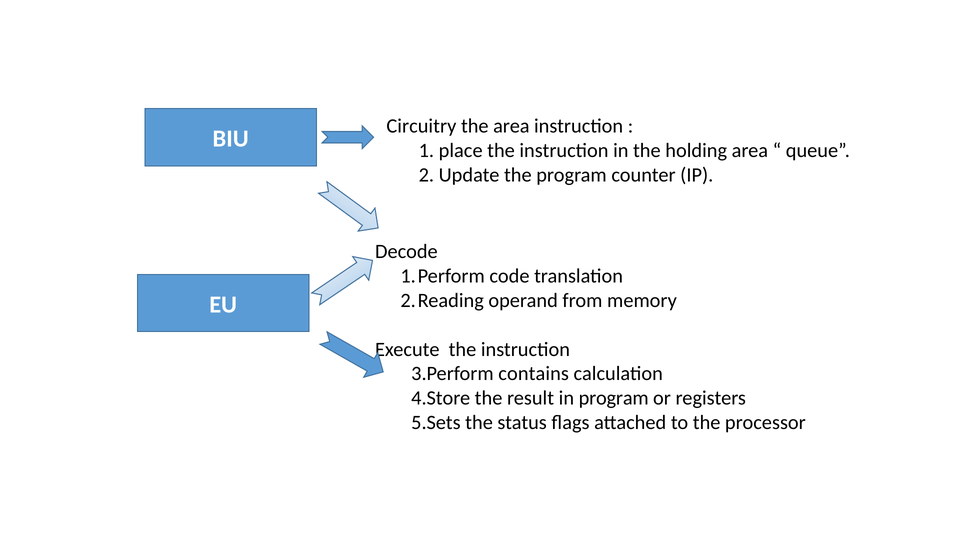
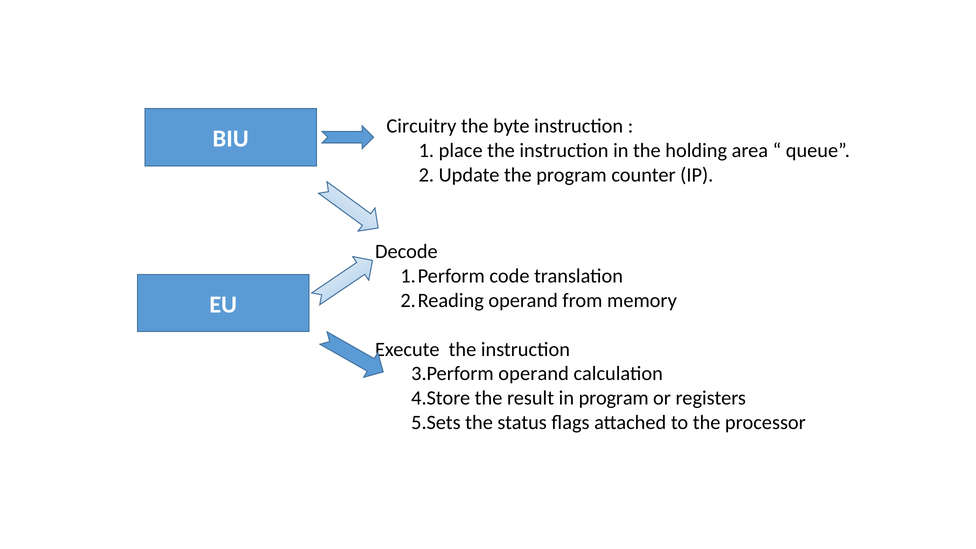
the area: area -> byte
contains at (534, 374): contains -> operand
